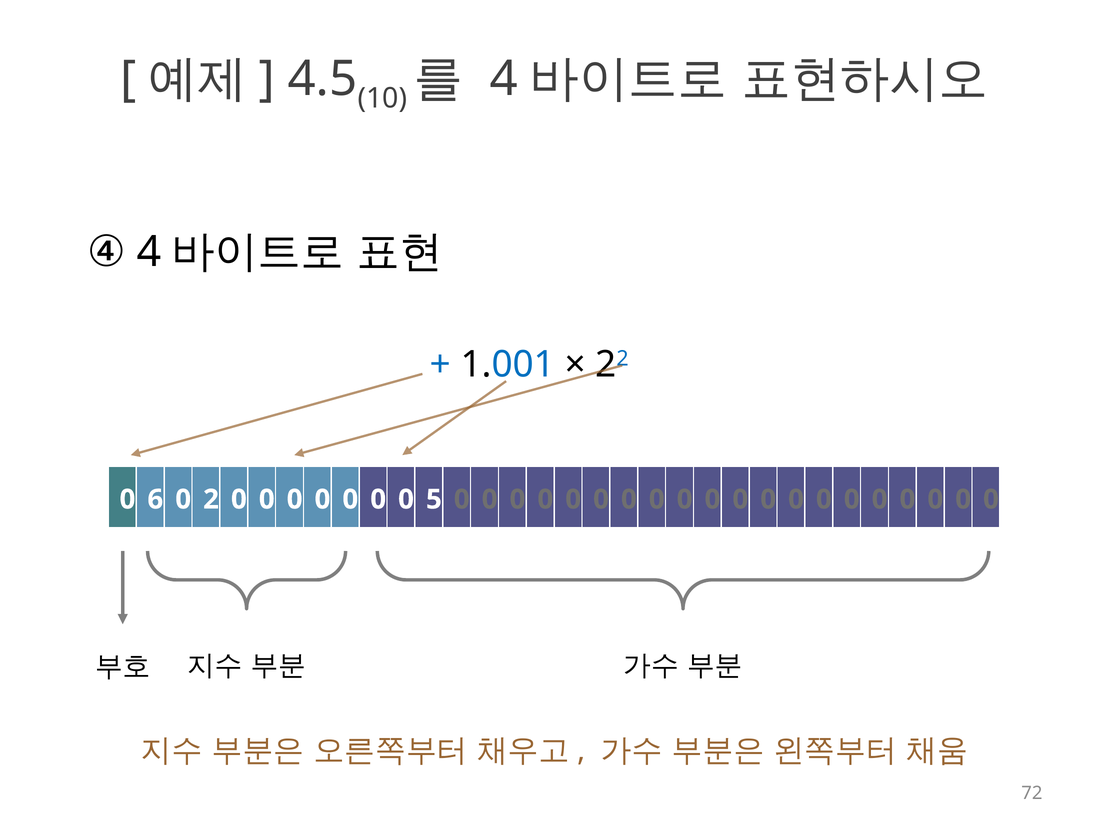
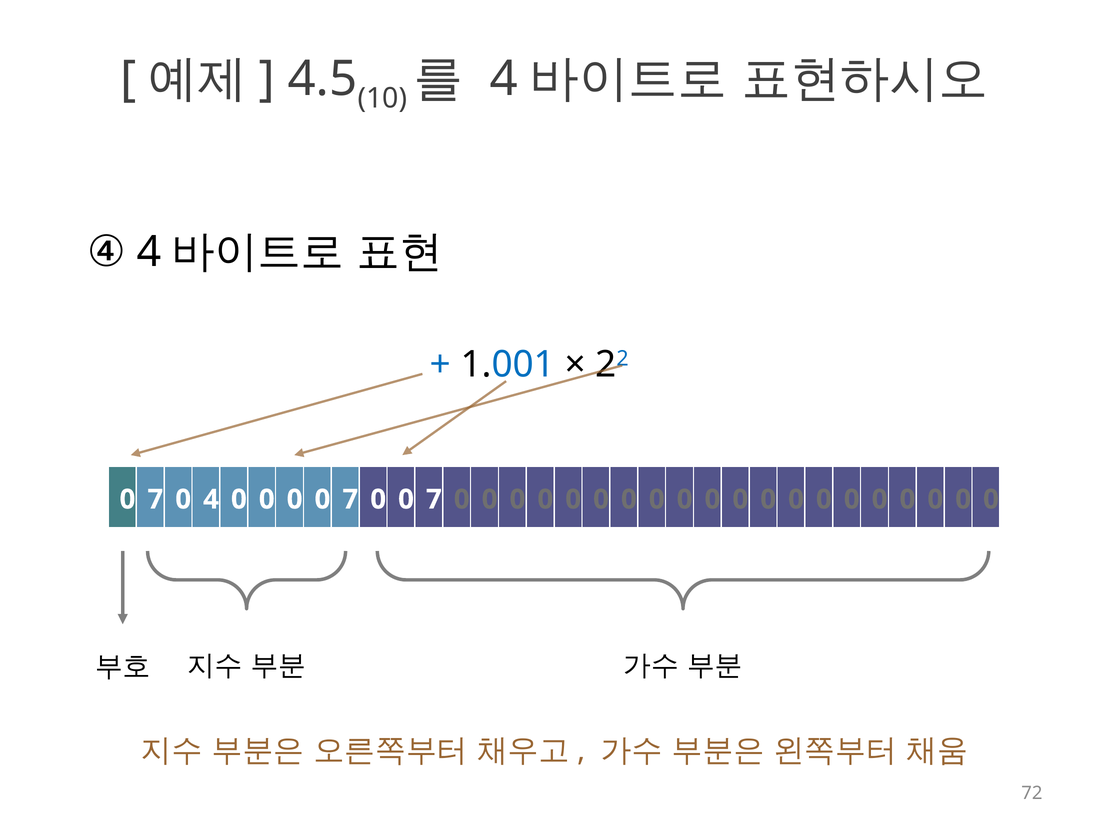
6 at (155, 499): 6 -> 7
0 2: 2 -> 4
0 at (350, 499): 0 -> 7
5 at (434, 499): 5 -> 7
